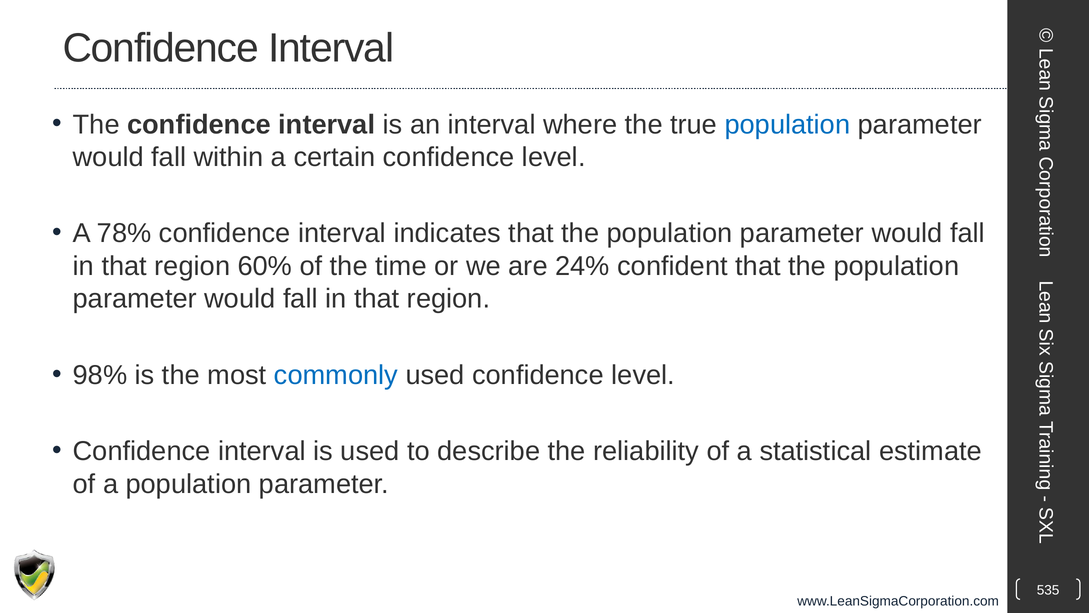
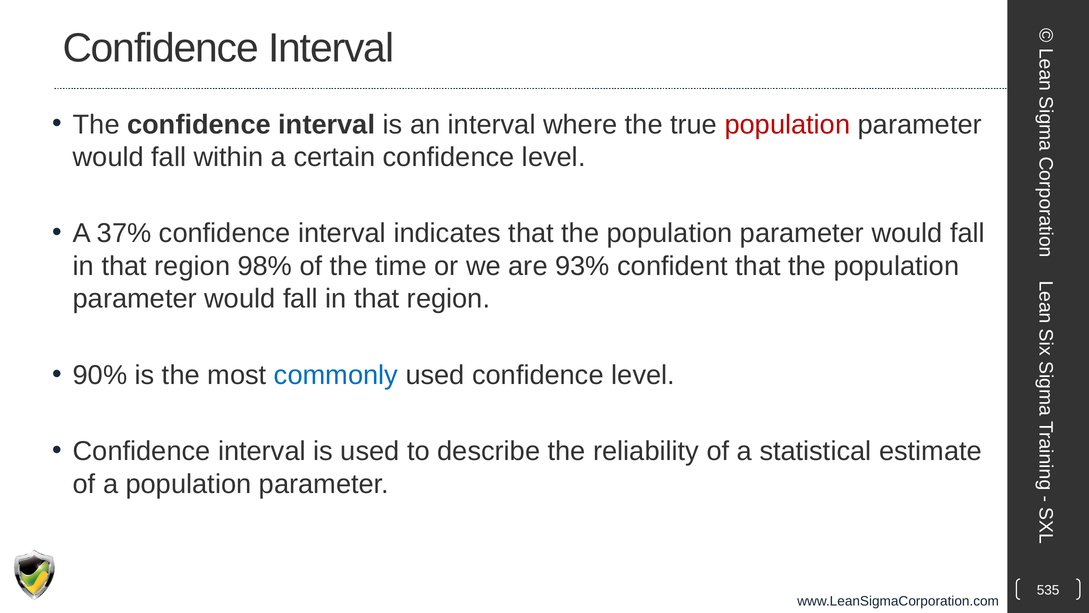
population at (787, 124) colour: blue -> red
78%: 78% -> 37%
60%: 60% -> 98%
24%: 24% -> 93%
98%: 98% -> 90%
